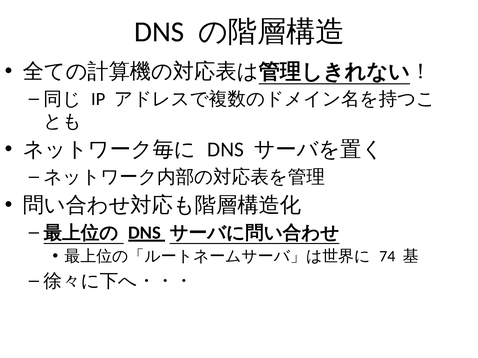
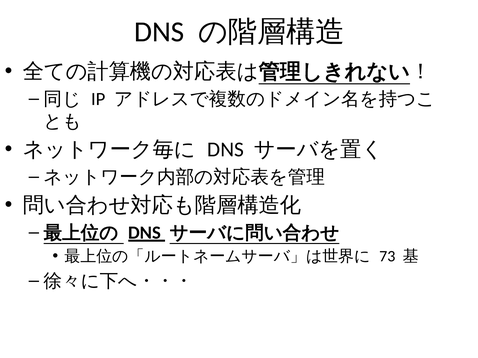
74: 74 -> 73
